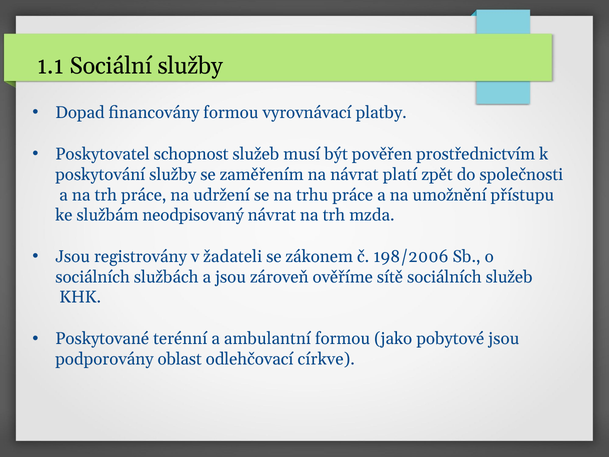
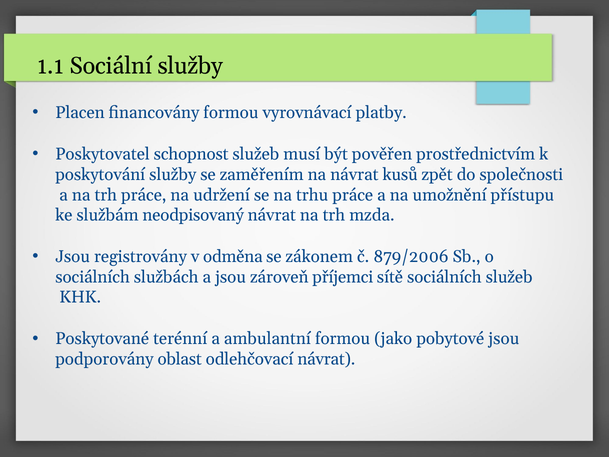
Dopad: Dopad -> Placen
platí: platí -> kusů
žadateli: žadateli -> odměna
198/2006: 198/2006 -> 879/2006
ověříme: ověříme -> příjemci
odlehčovací církve: církve -> návrat
